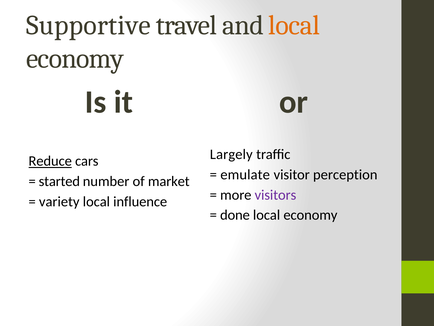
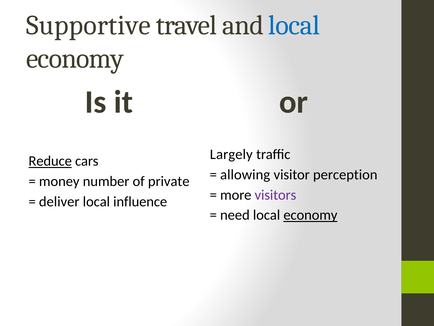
local at (294, 25) colour: orange -> blue
emulate: emulate -> allowing
started: started -> money
market: market -> private
variety: variety -> deliver
done: done -> need
economy at (310, 215) underline: none -> present
